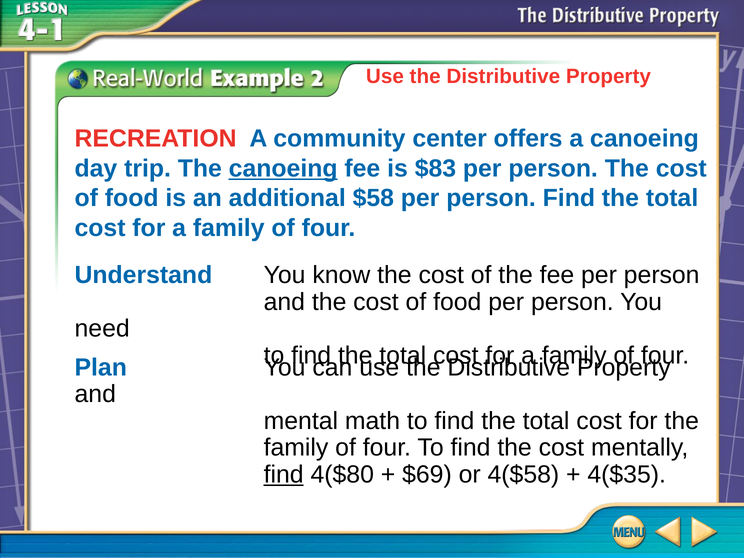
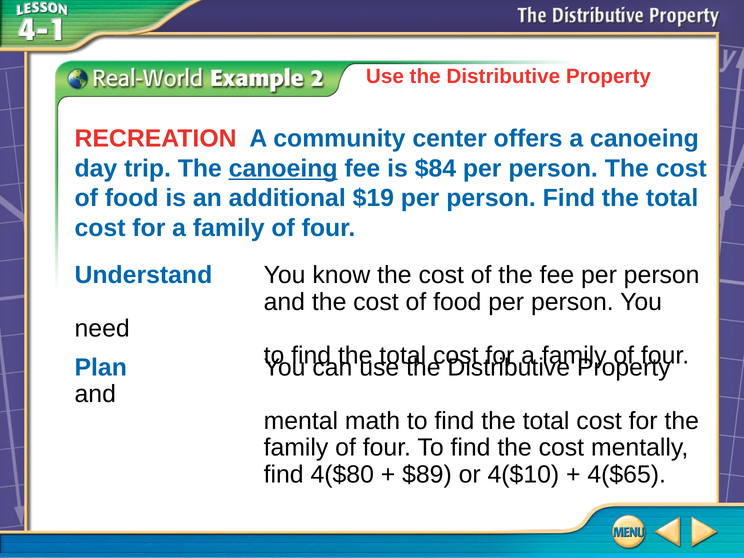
$83: $83 -> $84
$58: $58 -> $19
find at (284, 474) underline: present -> none
$69: $69 -> $89
4($58: 4($58 -> 4($10
4($35: 4($35 -> 4($65
